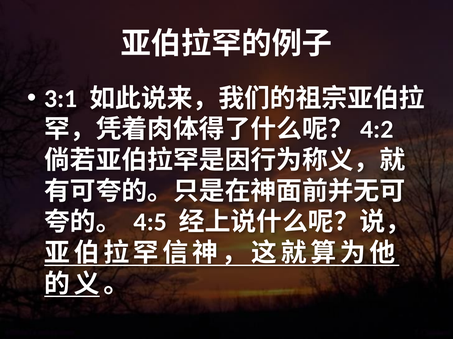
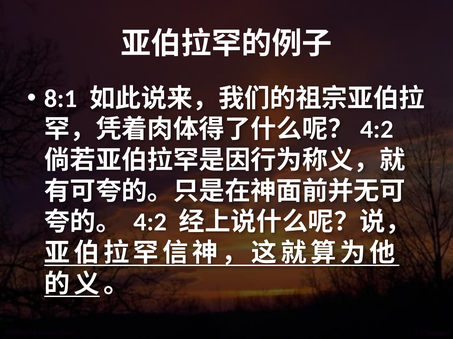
3:1: 3:1 -> 8:1
4:5 at (150, 223): 4:5 -> 4:2
